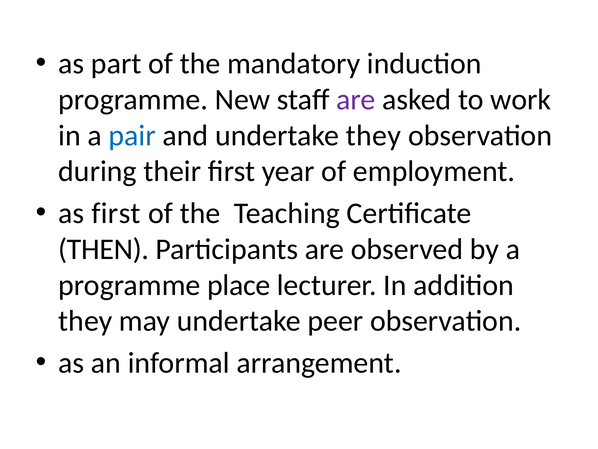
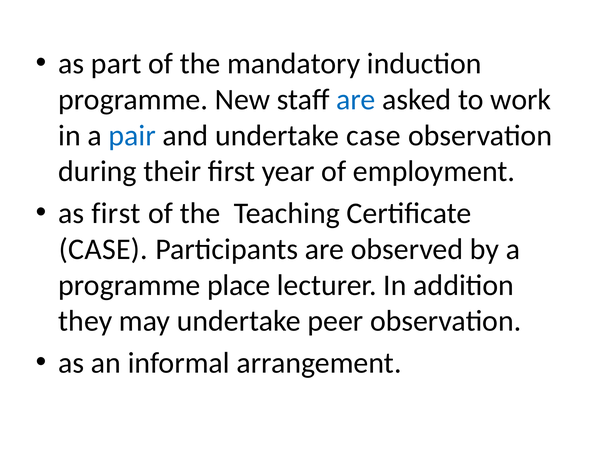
are at (356, 99) colour: purple -> blue
undertake they: they -> case
THEN at (104, 249): THEN -> CASE
